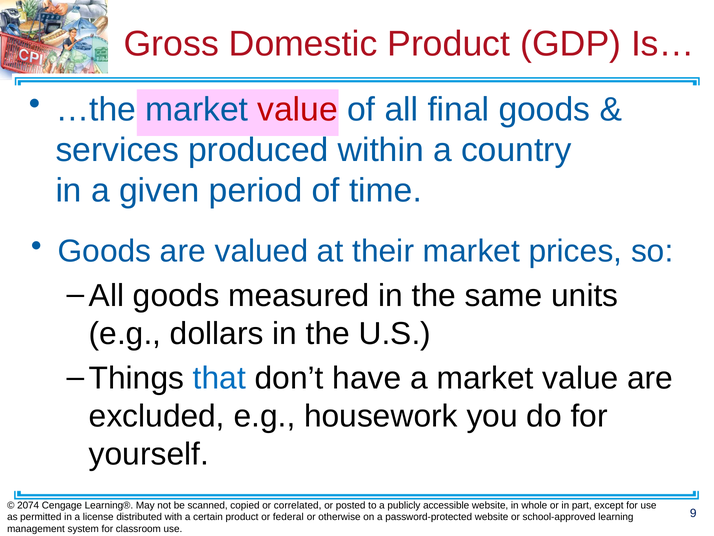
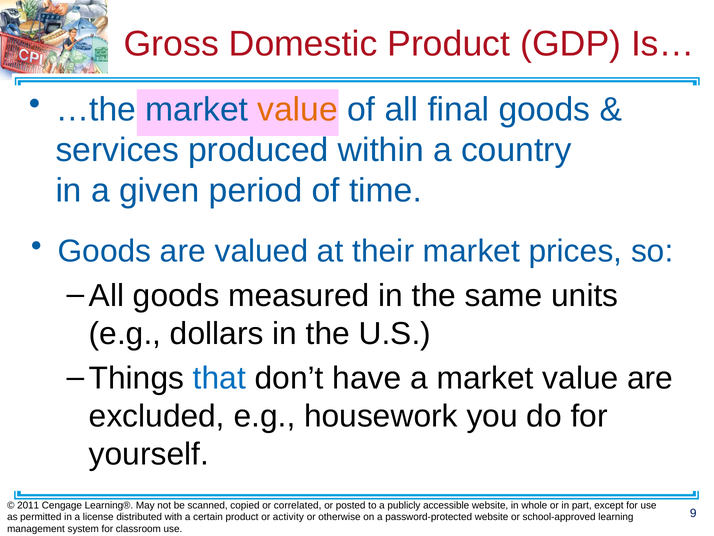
value at (298, 109) colour: red -> orange
2074: 2074 -> 2011
federal: federal -> activity
